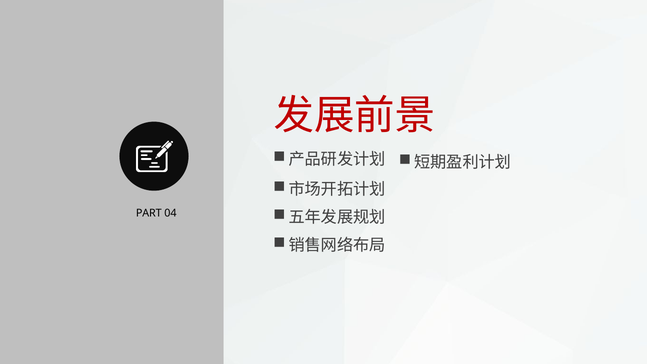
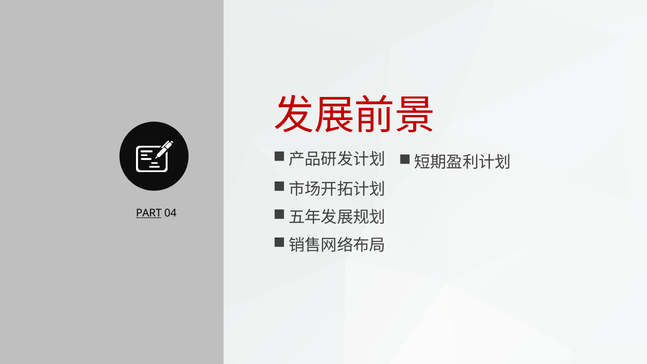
PART underline: none -> present
